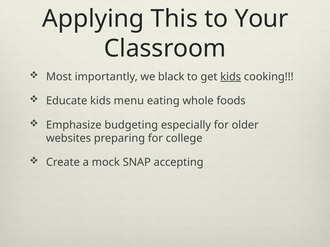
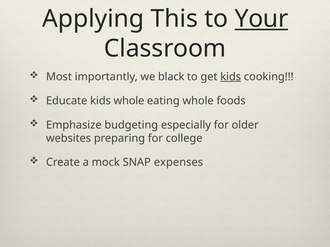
Your underline: none -> present
kids menu: menu -> whole
accepting: accepting -> expenses
